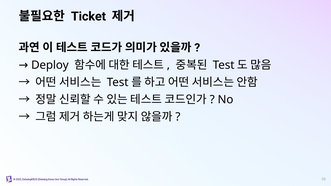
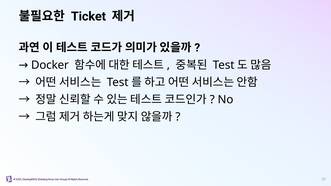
Deploy: Deploy -> Docker
